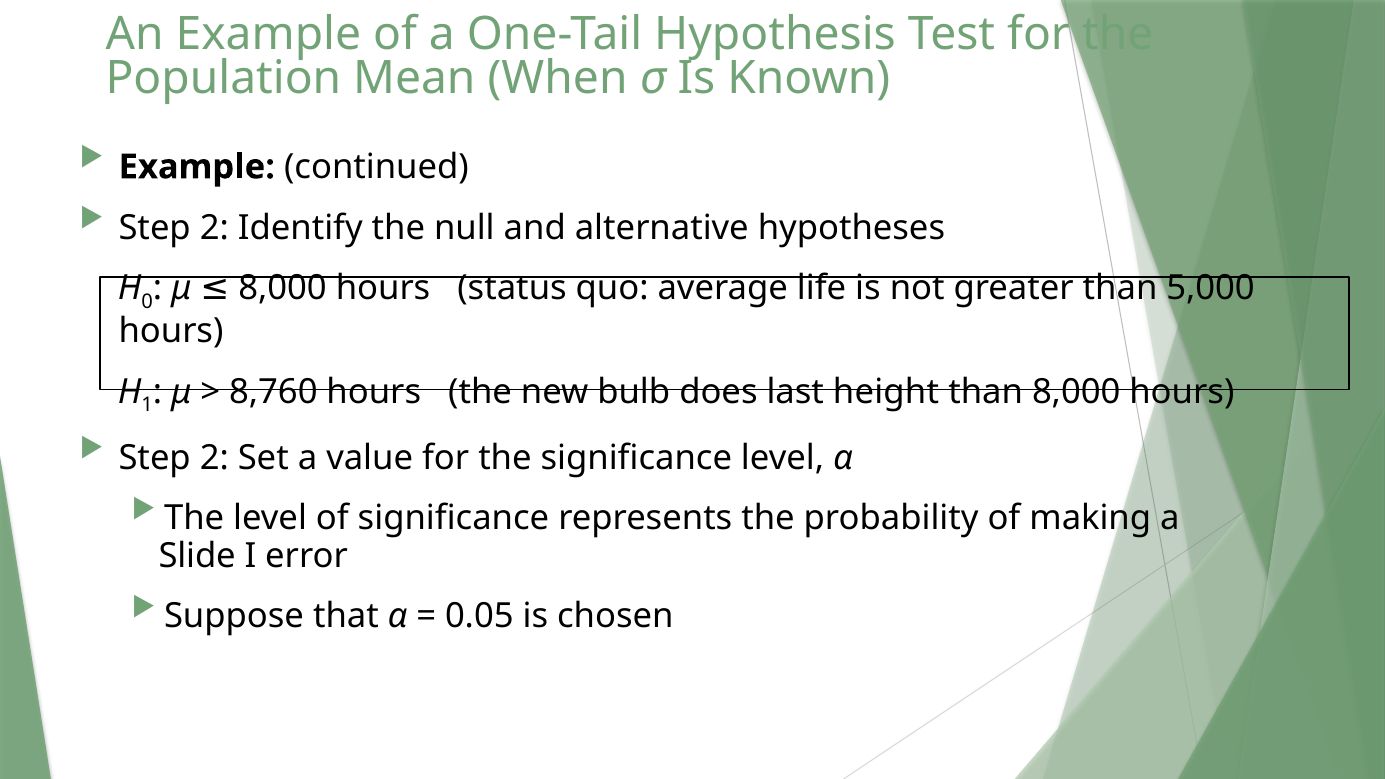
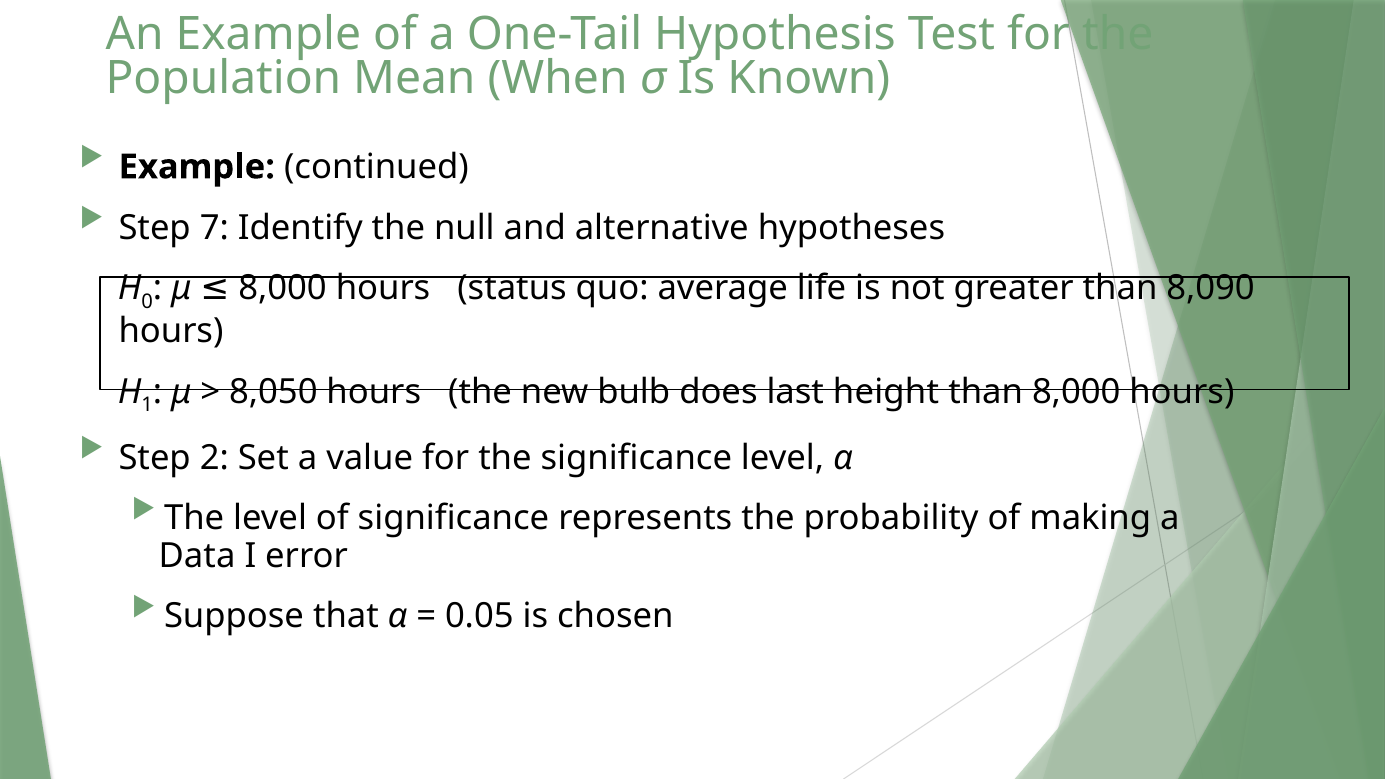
2 at (214, 228): 2 -> 7
5,000: 5,000 -> 8,090
8,760: 8,760 -> 8,050
Slide: Slide -> Data
